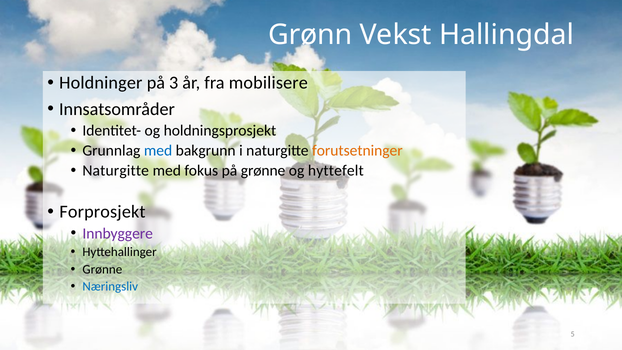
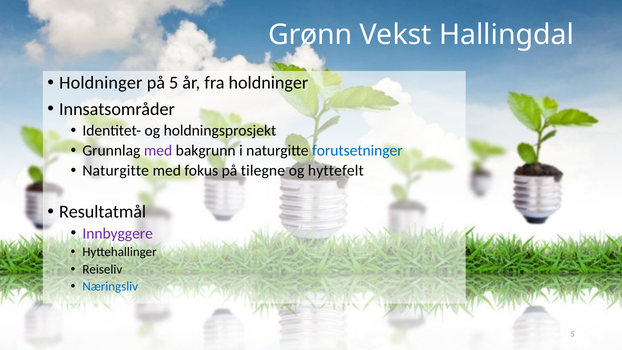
på 3: 3 -> 5
fra mobilisere: mobilisere -> holdninger
med at (158, 150) colour: blue -> purple
forutsetninger colour: orange -> blue
på grønne: grønne -> tilegne
Forprosjekt: Forprosjekt -> Resultatmål
Grønne at (102, 269): Grønne -> Reiseliv
